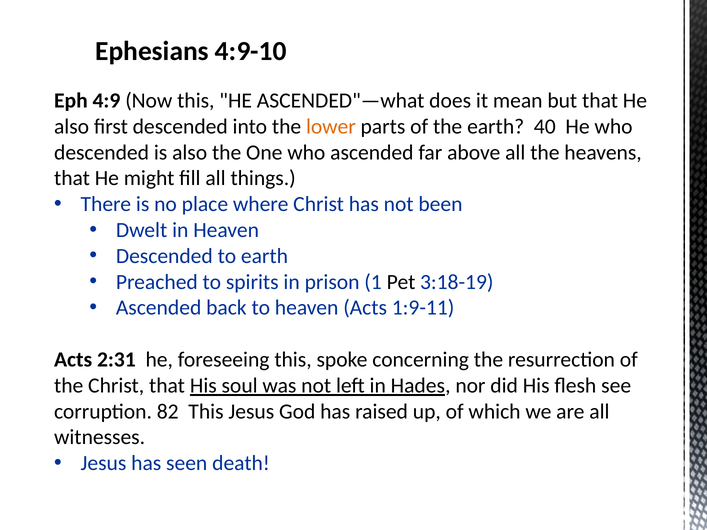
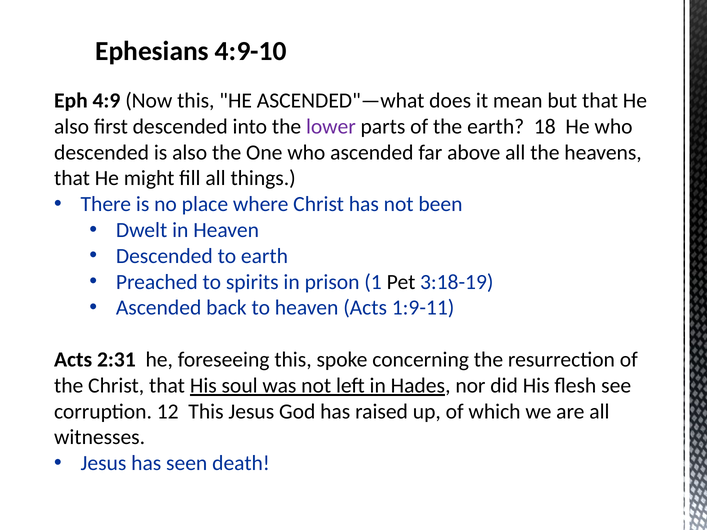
lower colour: orange -> purple
40: 40 -> 18
82: 82 -> 12
